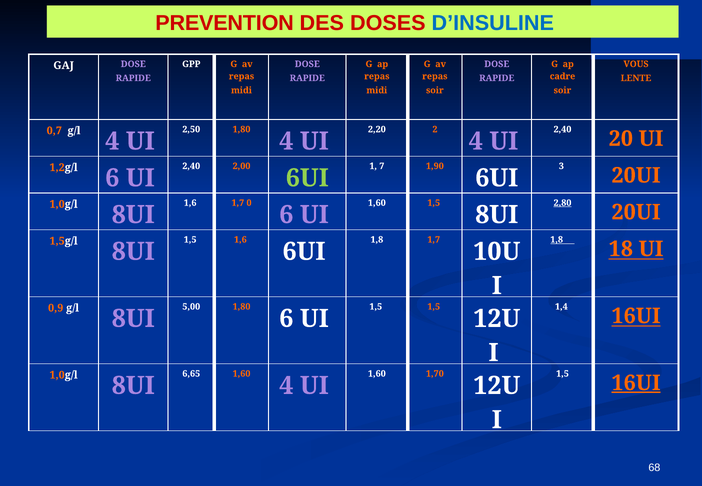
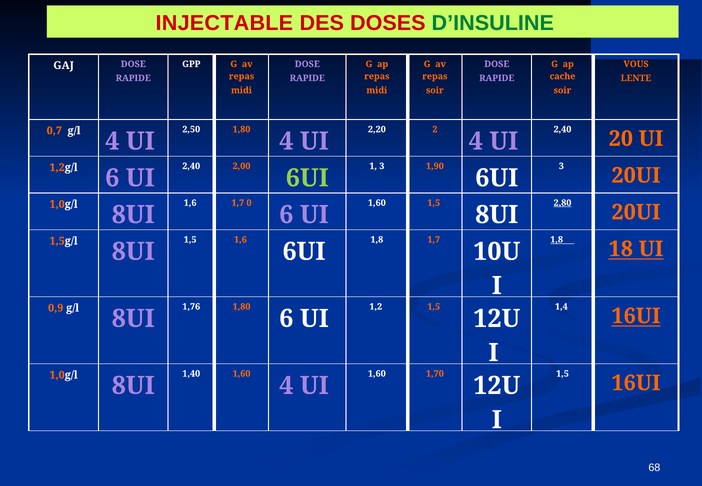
PREVENTION: PREVENTION -> INJECTABLE
D’INSULINE colour: blue -> green
cadre: cadre -> cache
1 7: 7 -> 3
5,00: 5,00 -> 1,76
1,5 at (376, 307): 1,5 -> 1,2
6,65: 6,65 -> 1,40
16UI at (636, 383) underline: present -> none
